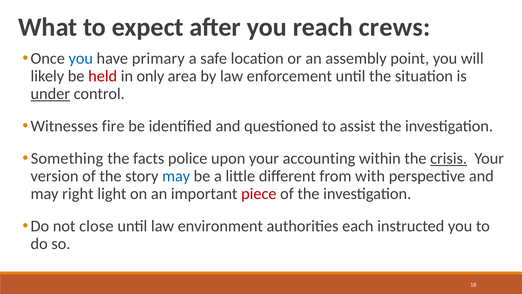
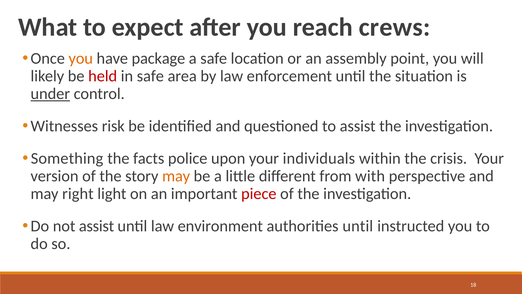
you at (81, 58) colour: blue -> orange
primary: primary -> package
in only: only -> safe
fire: fire -> risk
accounting: accounting -> individuals
crisis underline: present -> none
may at (176, 176) colour: blue -> orange
not close: close -> assist
authorities each: each -> until
